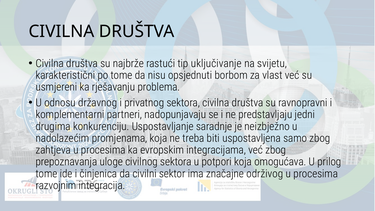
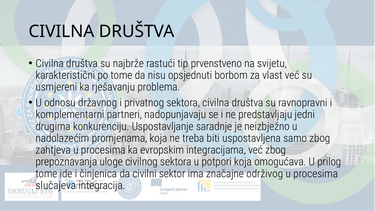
uključivanje: uključivanje -> prvenstveno
razvojnim: razvojnim -> slučajeva
